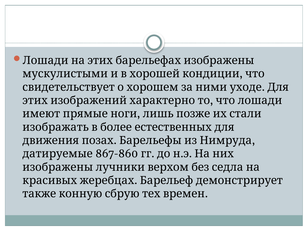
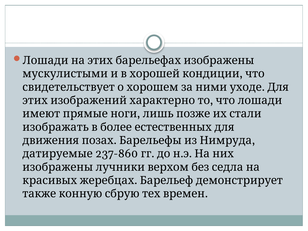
867-860: 867-860 -> 237-860
